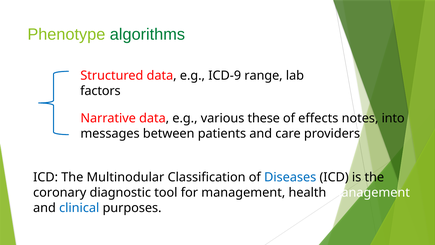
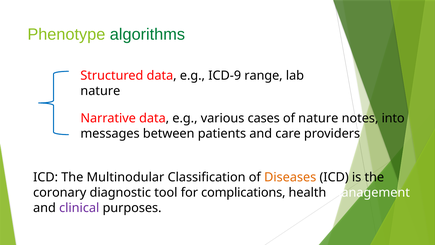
factors at (100, 91): factors -> nature
these: these -> cases
of effects: effects -> nature
Diseases colour: blue -> orange
for management: management -> complications
clinical colour: blue -> purple
